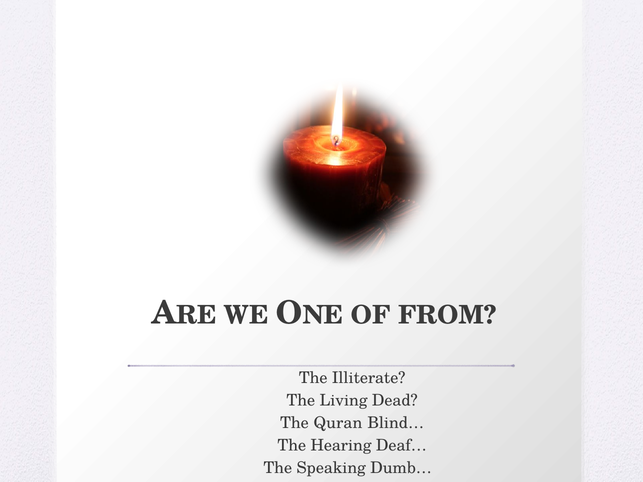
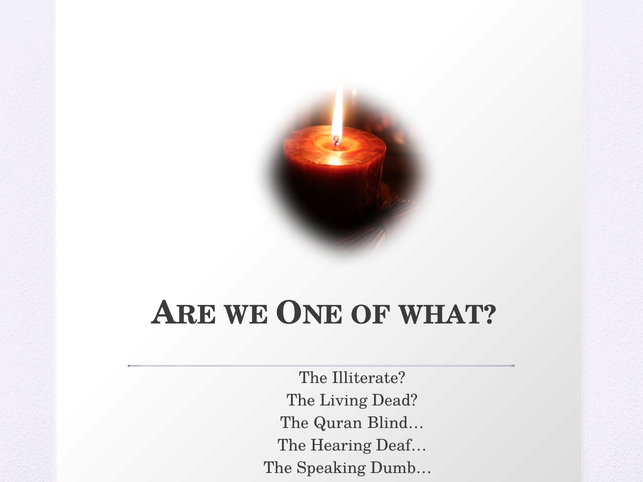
FROM: FROM -> WHAT
